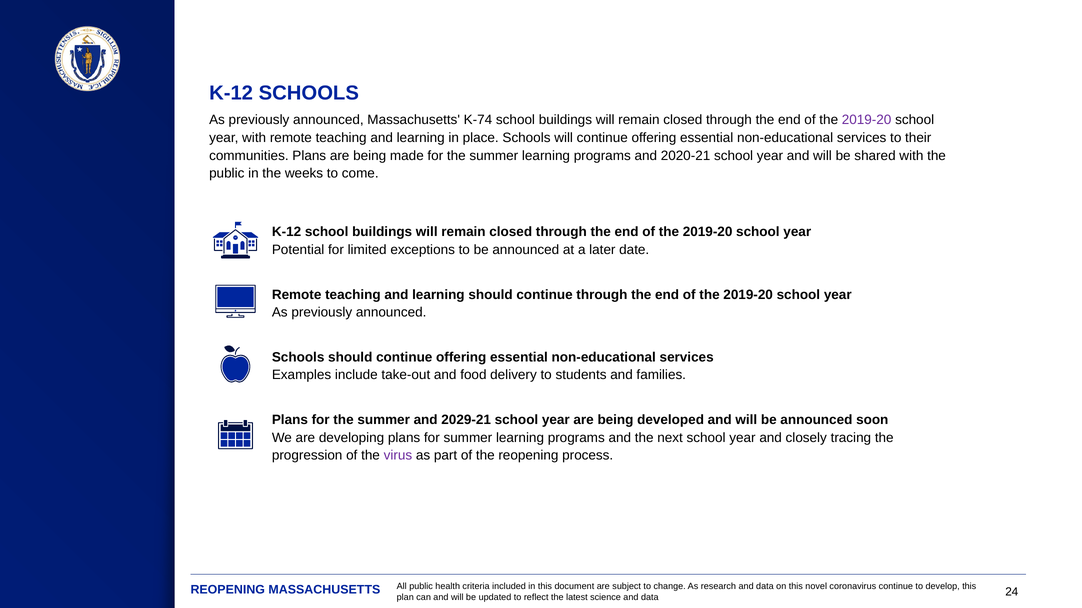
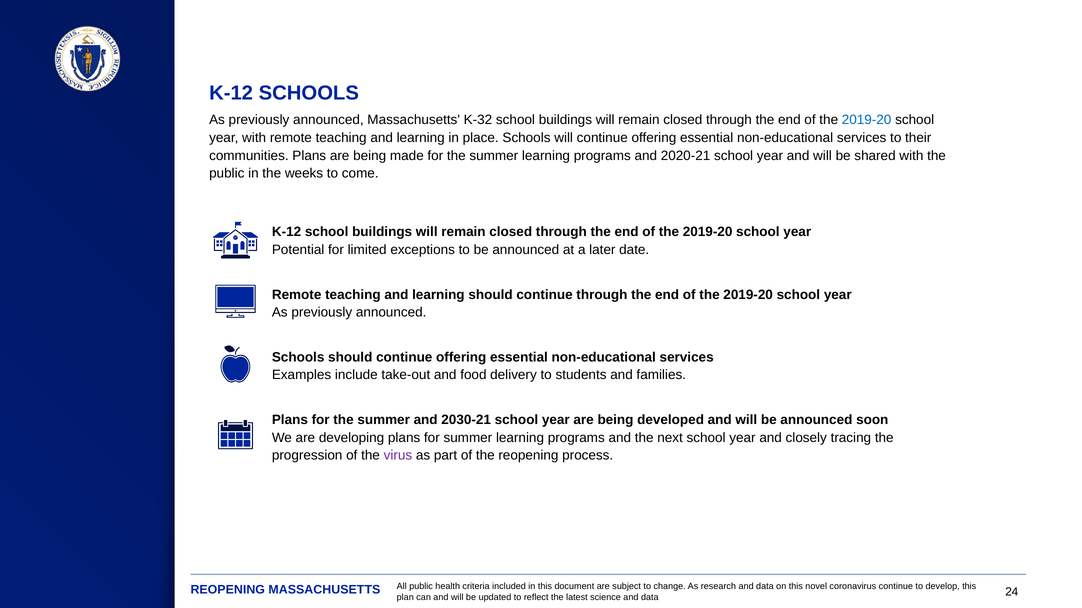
K-74: K-74 -> K-32
2019-20 at (867, 120) colour: purple -> blue
2029-21: 2029-21 -> 2030-21
